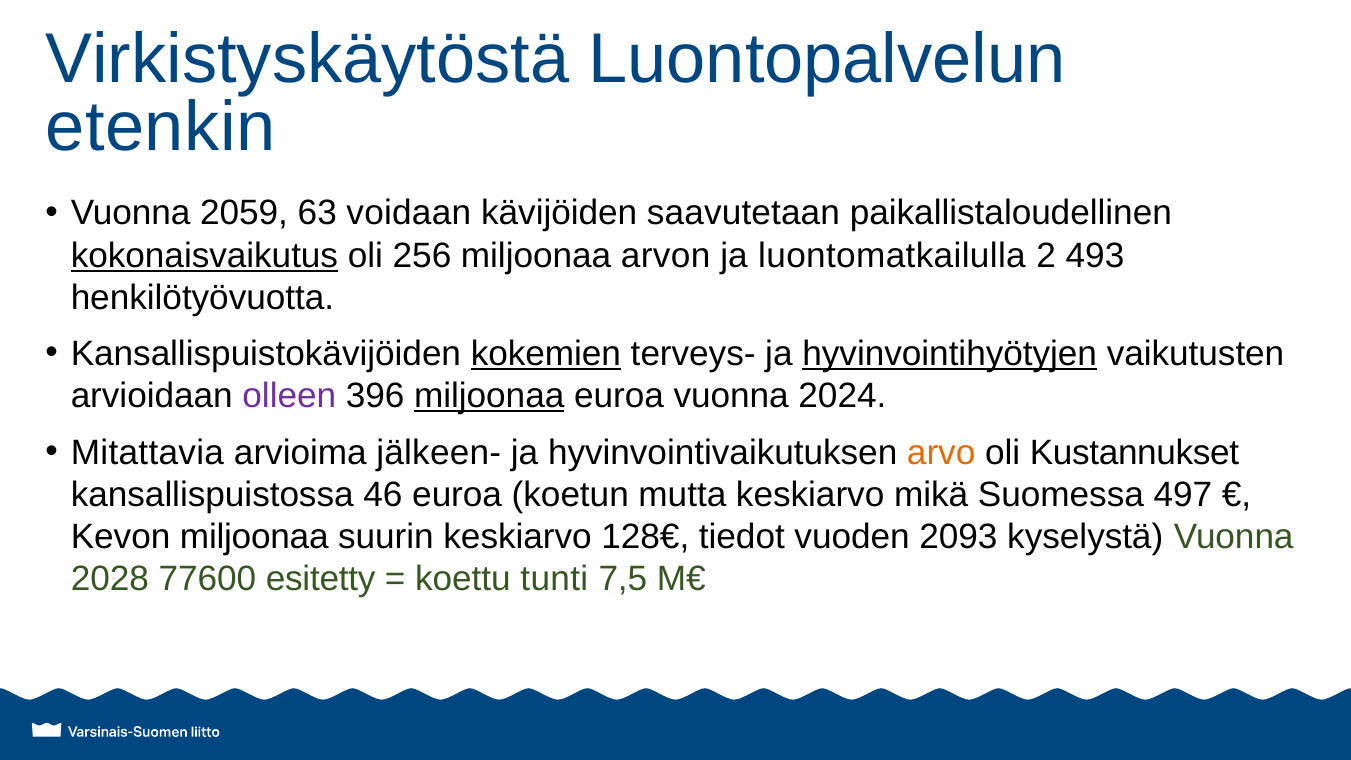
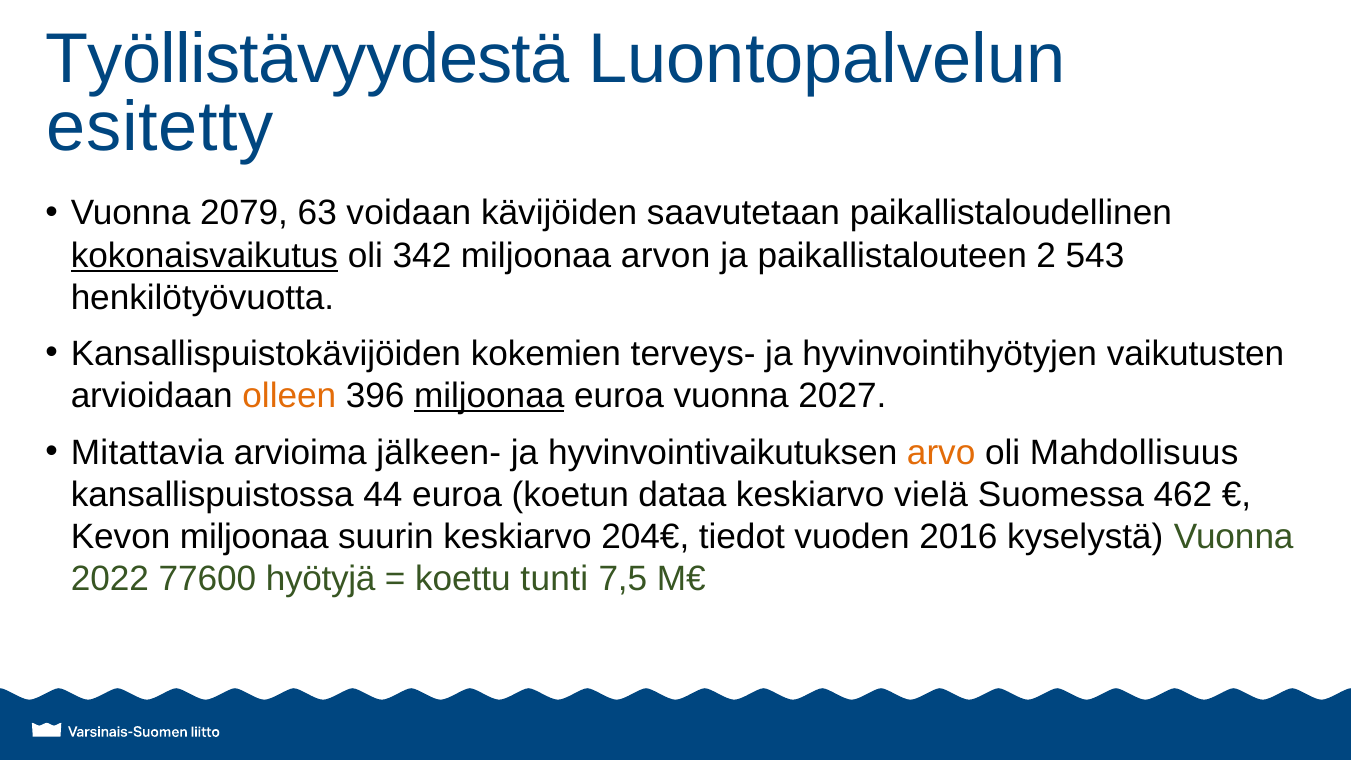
Virkistyskäytöstä: Virkistyskäytöstä -> Työllistävyydestä
etenkin: etenkin -> esitetty
2059: 2059 -> 2079
256: 256 -> 342
luontomatkailulla: luontomatkailulla -> paikallistalouteen
493: 493 -> 543
kokemien underline: present -> none
hyvinvointihyötyjen underline: present -> none
olleen colour: purple -> orange
2024: 2024 -> 2027
Kustannukset: Kustannukset -> Mahdollisuus
46: 46 -> 44
mutta: mutta -> dataa
mikä: mikä -> vielä
497: 497 -> 462
128€: 128€ -> 204€
2093: 2093 -> 2016
2028: 2028 -> 2022
esitetty: esitetty -> hyötyjä
